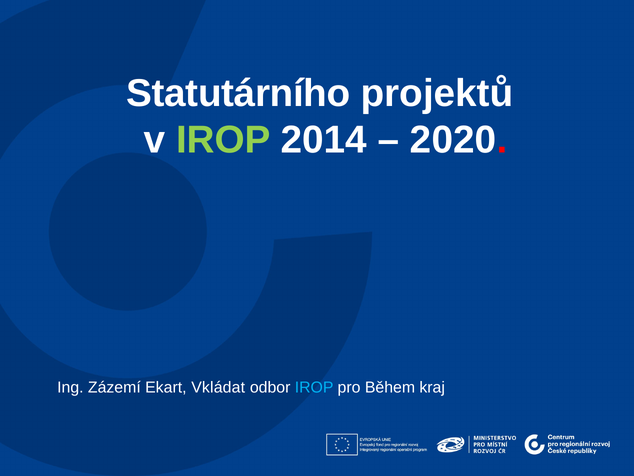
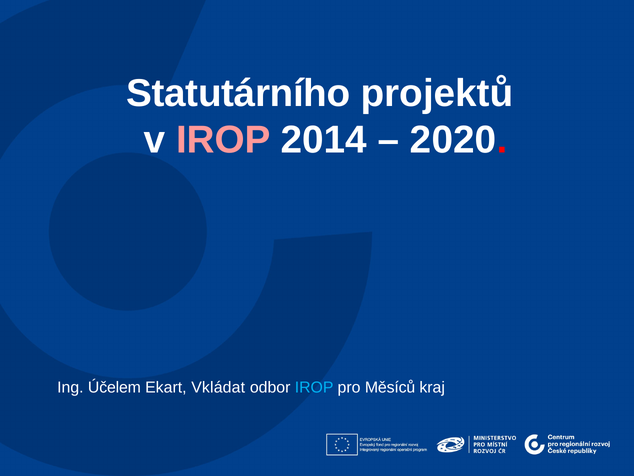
IROP at (223, 140) colour: light green -> pink
Zázemí: Zázemí -> Účelem
Během: Během -> Měsíců
